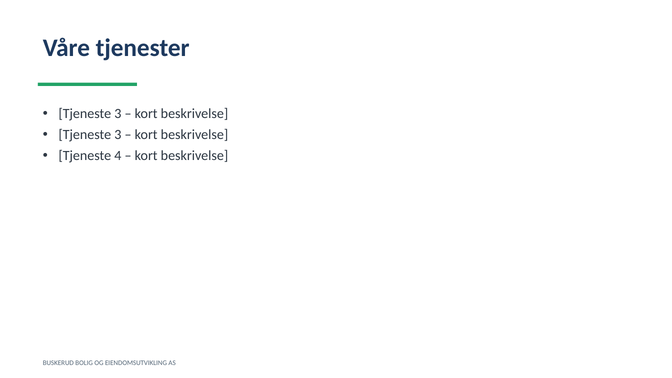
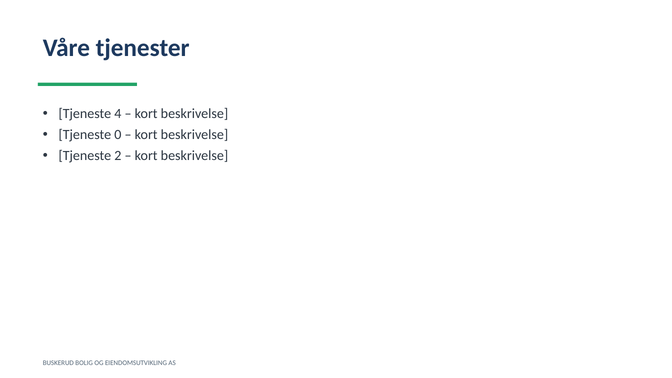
3 at (118, 114): 3 -> 4
3 at (118, 135): 3 -> 0
4: 4 -> 2
